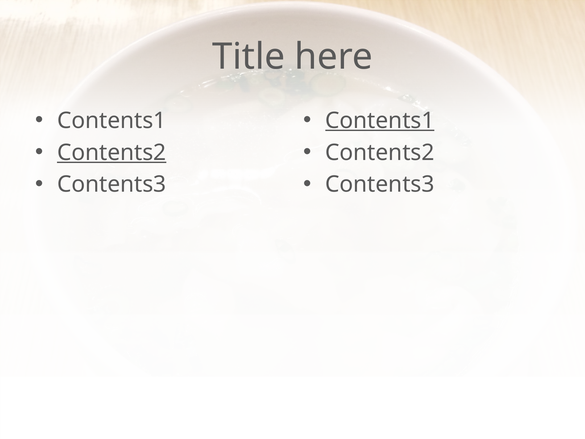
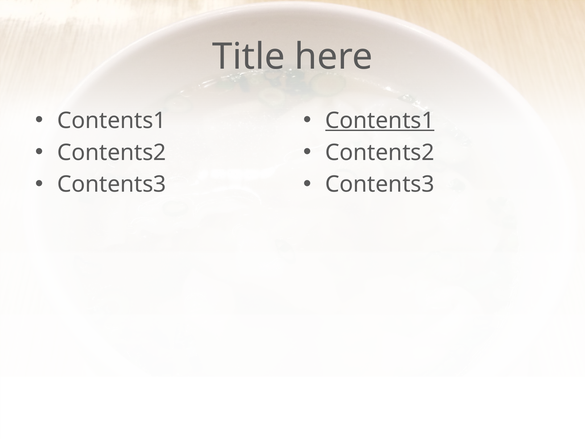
Contents2 at (112, 152) underline: present -> none
